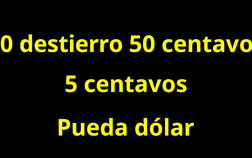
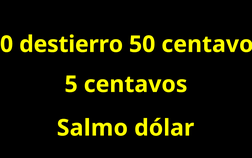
Pueda: Pueda -> Salmo
